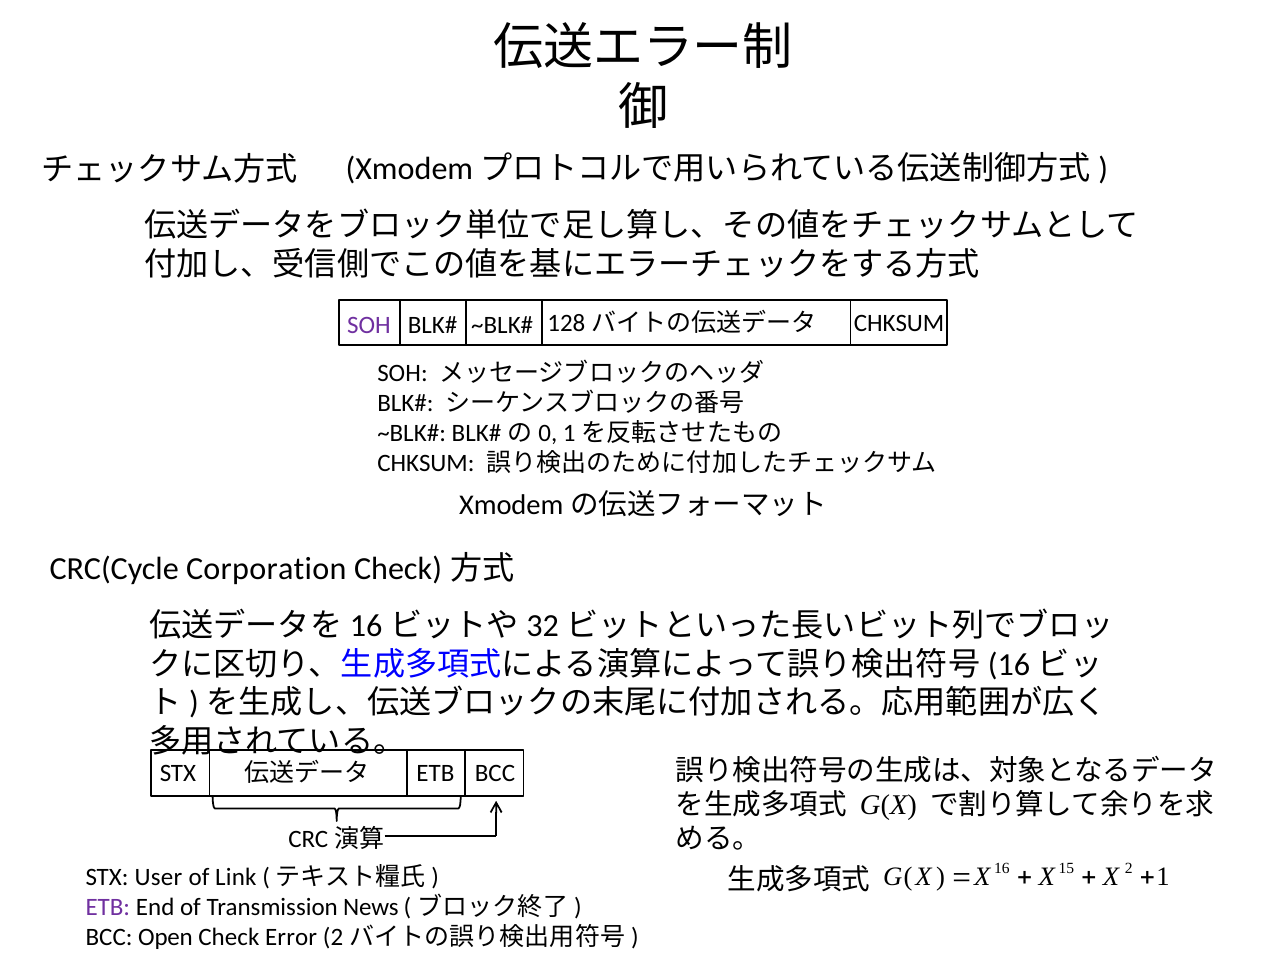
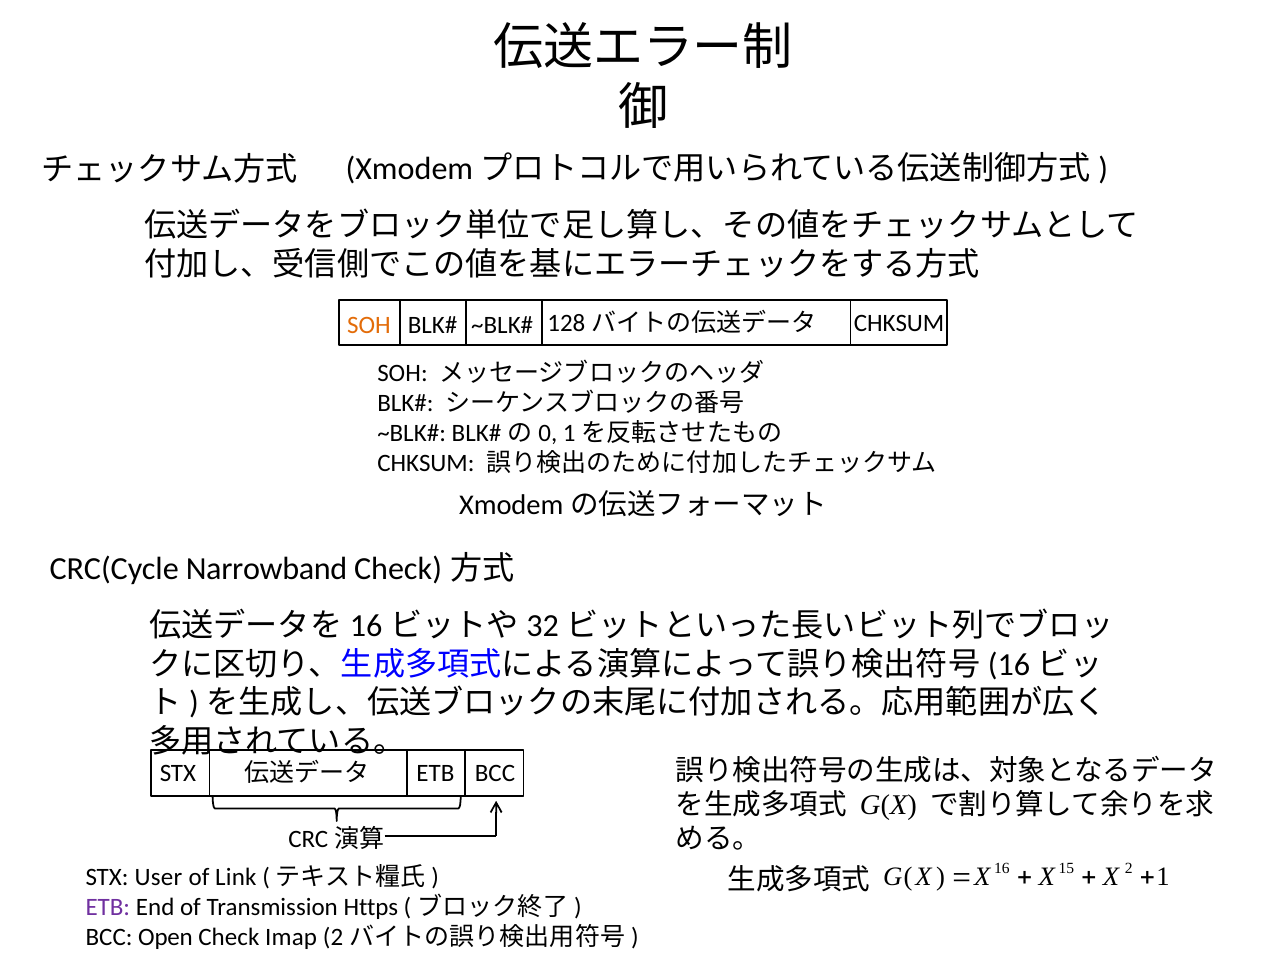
SOH at (369, 325) colour: purple -> orange
Corporation: Corporation -> Narrowband
News: News -> Https
Error: Error -> Imap
